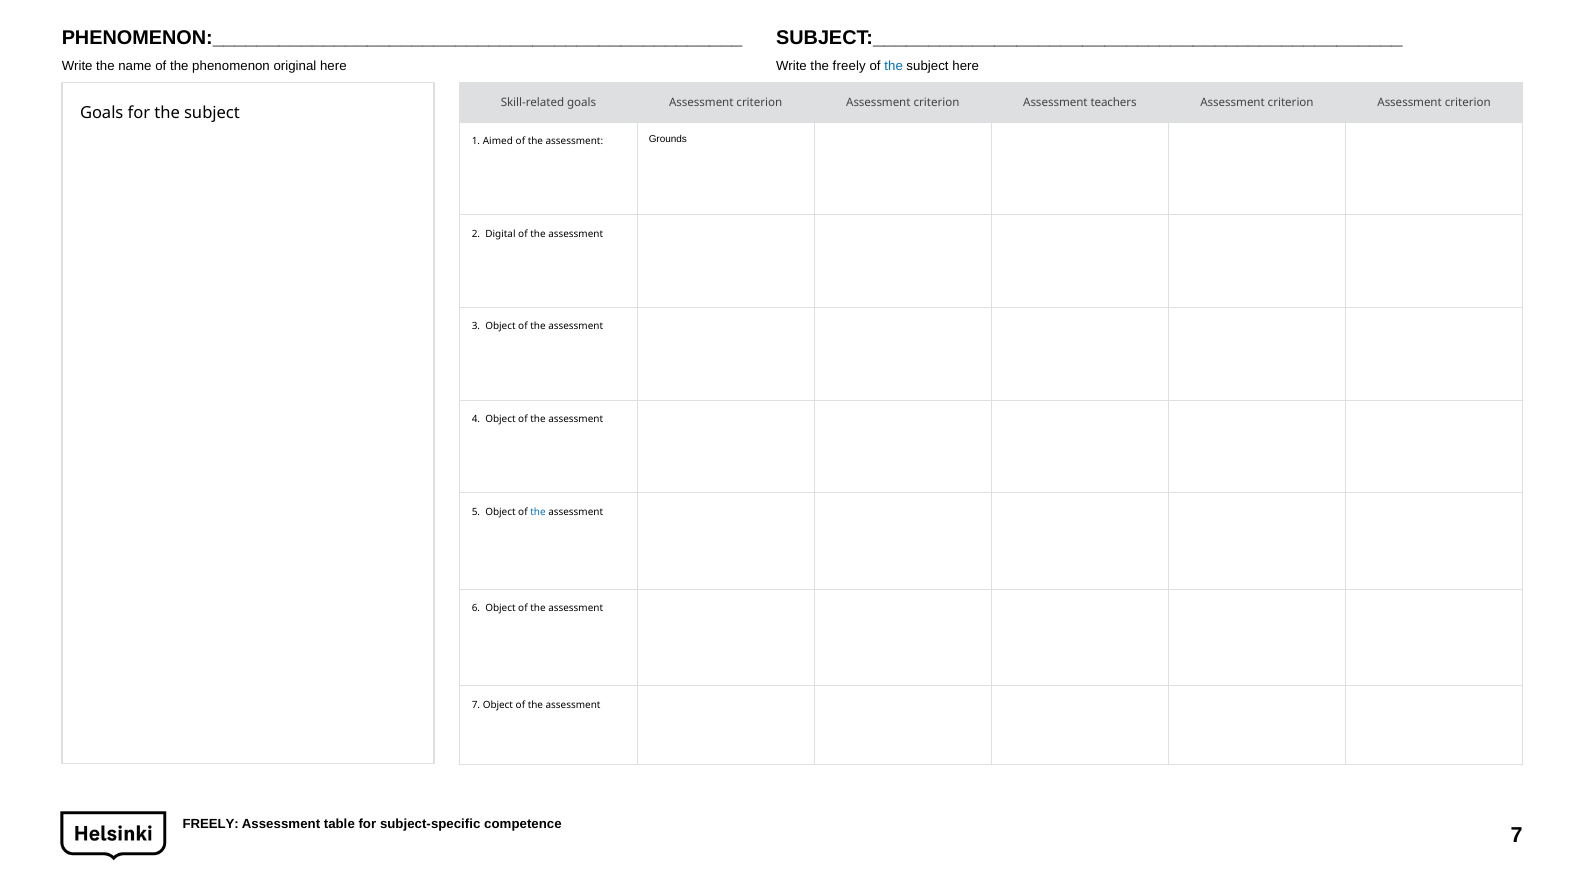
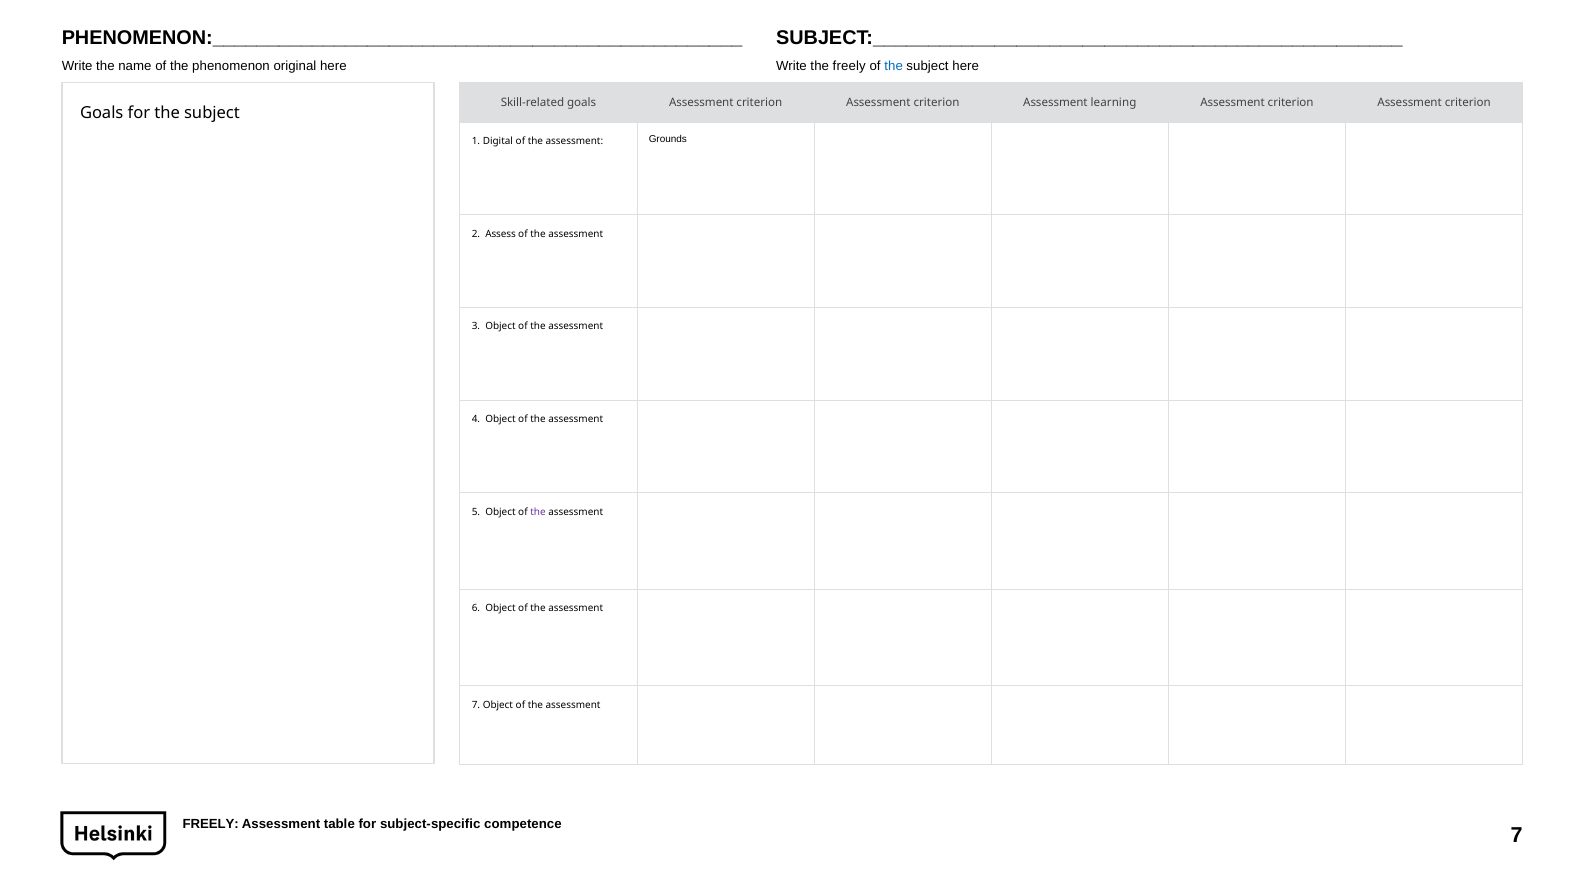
teachers: teachers -> learning
Aimed: Aimed -> Digital
Digital: Digital -> Assess
the at (538, 512) colour: blue -> purple
